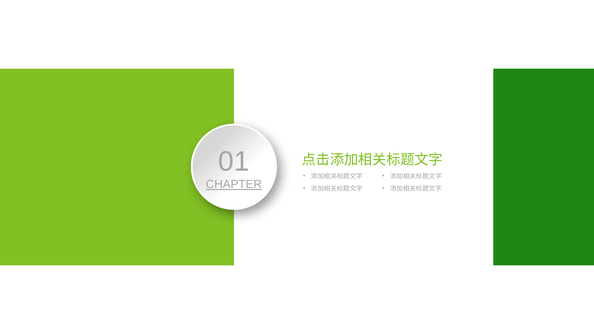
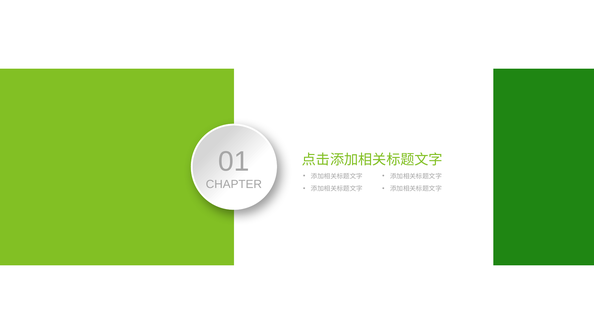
CHAPTER underline: present -> none
